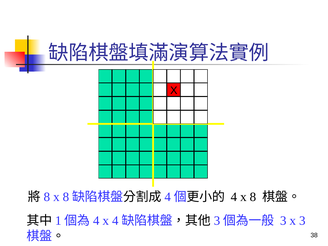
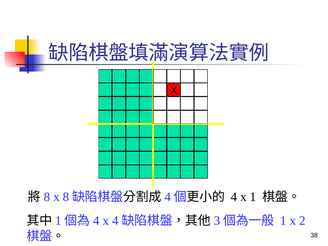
4 x 8: 8 -> 1
3 at (283, 221): 3 -> 1
x 3: 3 -> 2
